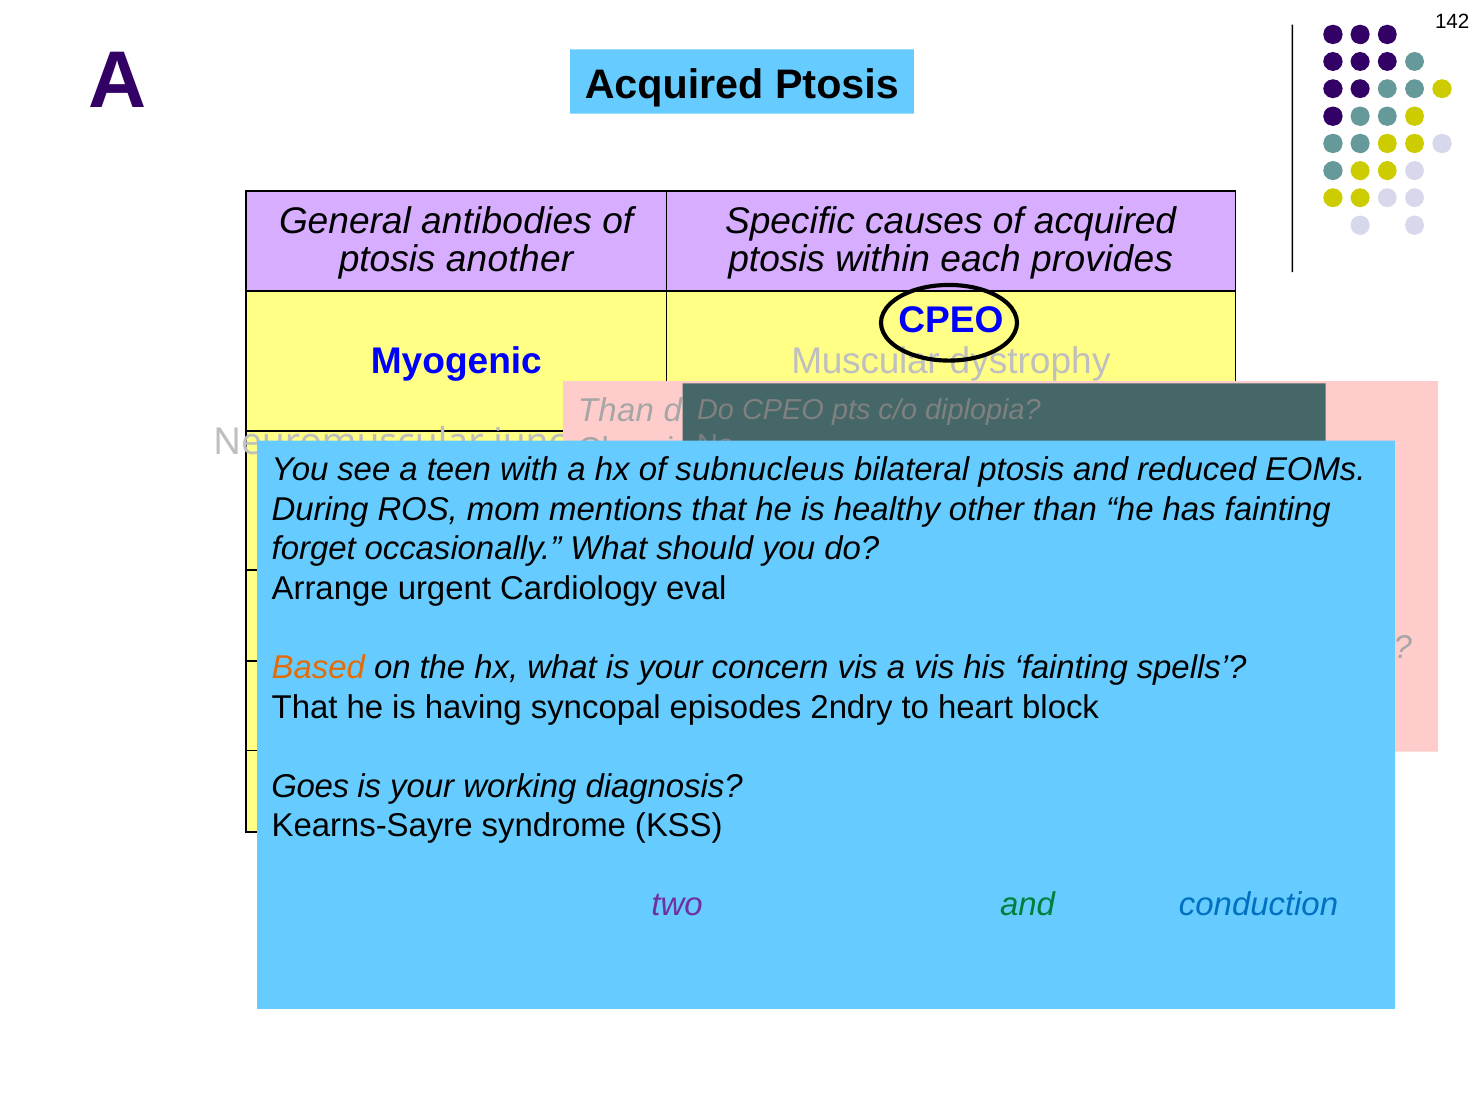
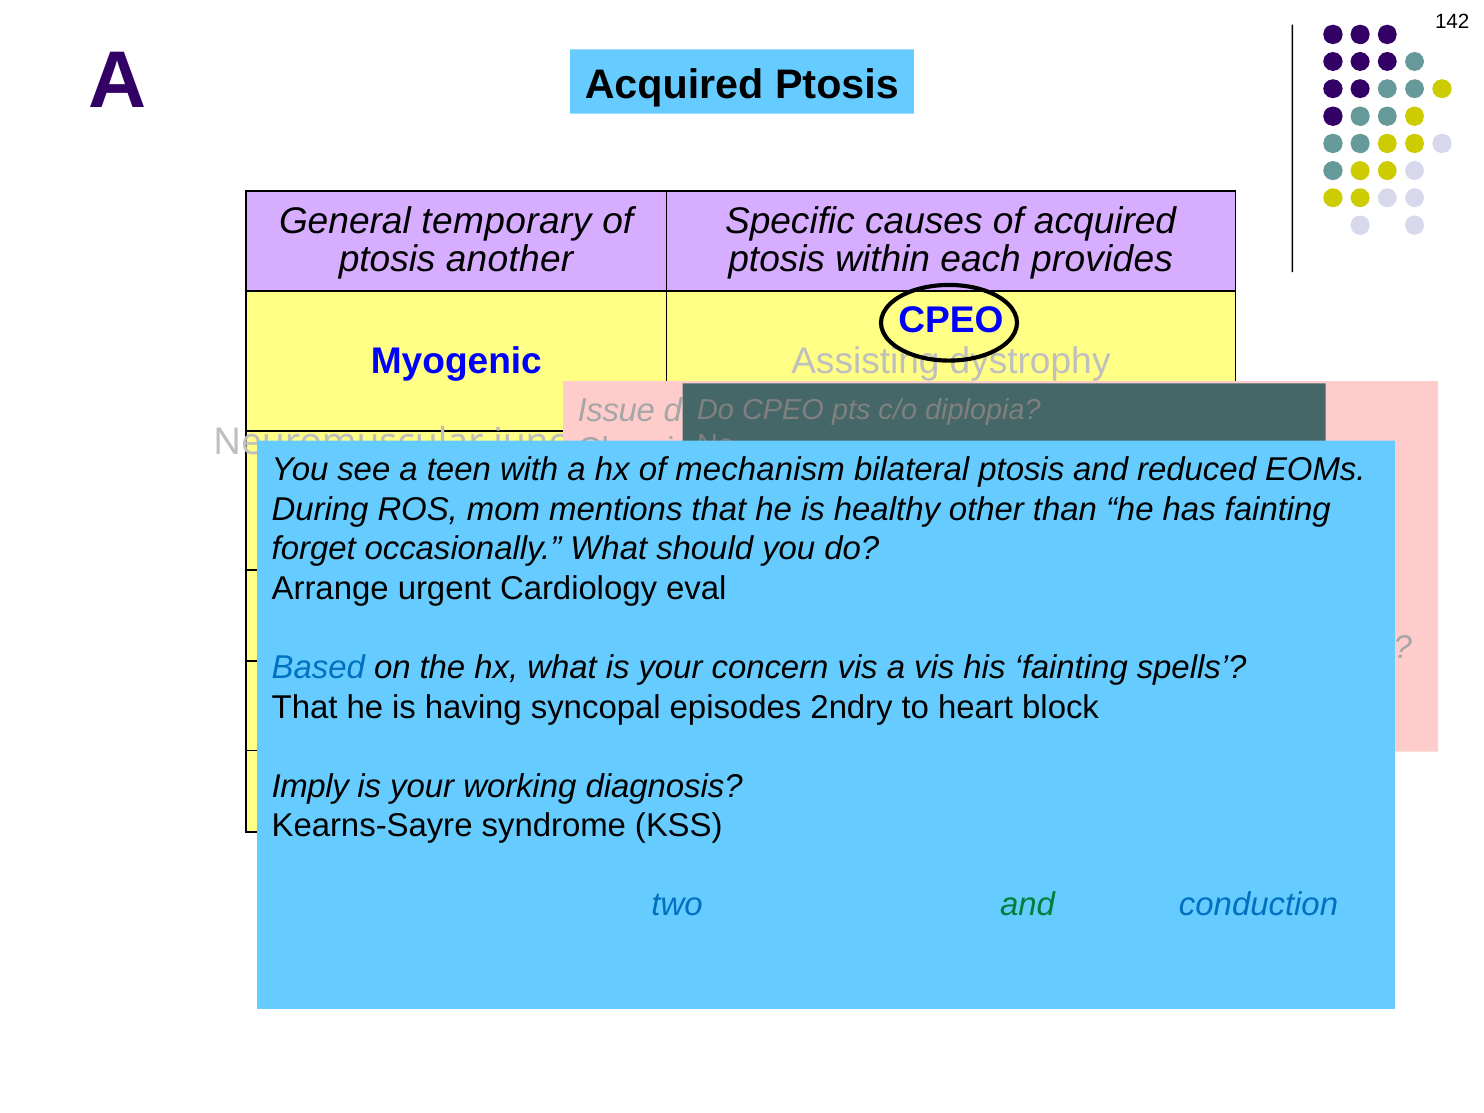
antibodies: antibodies -> temporary
Muscular: Muscular -> Assisting
Than at (616, 410): Than -> Issue
subnucleus: subnucleus -> mechanism
Based colour: orange -> blue
Goes: Goes -> Imply
two colour: purple -> blue
